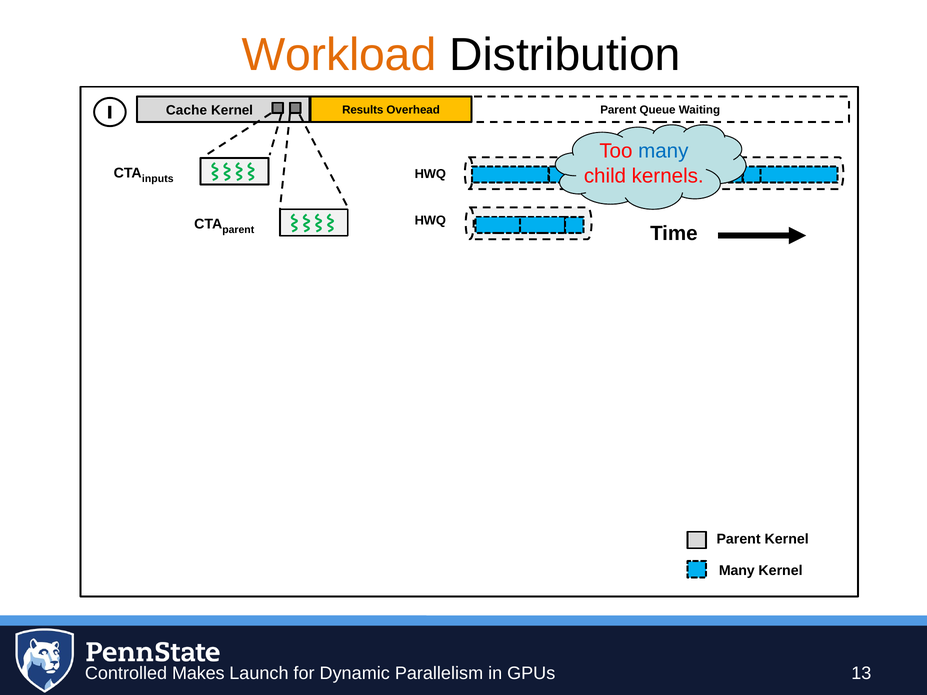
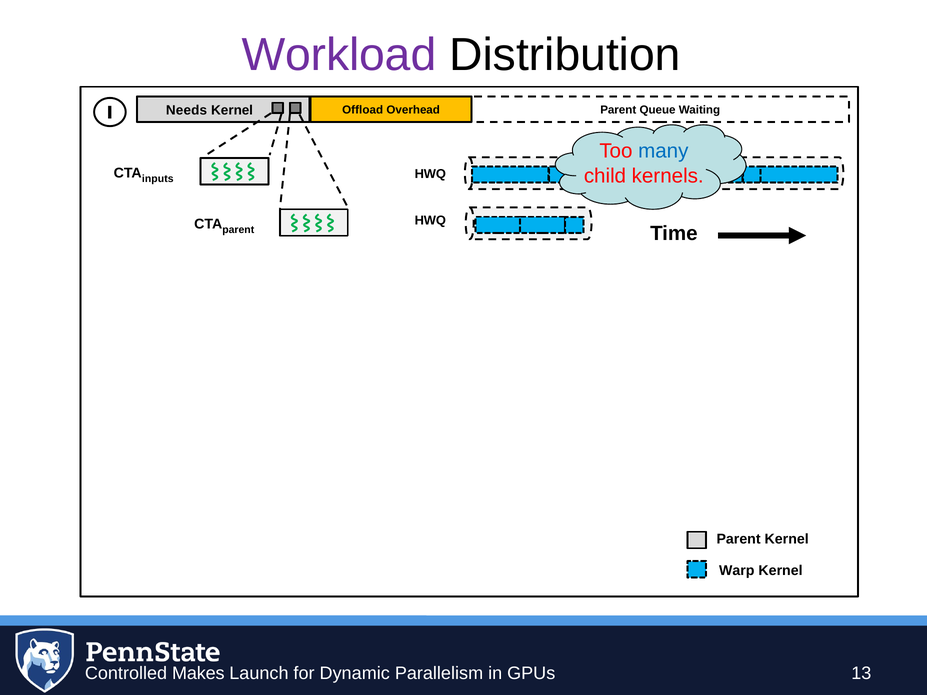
Workload colour: orange -> purple
Cache: Cache -> Needs
Results: Results -> Offload
Many at (737, 571): Many -> Warp
